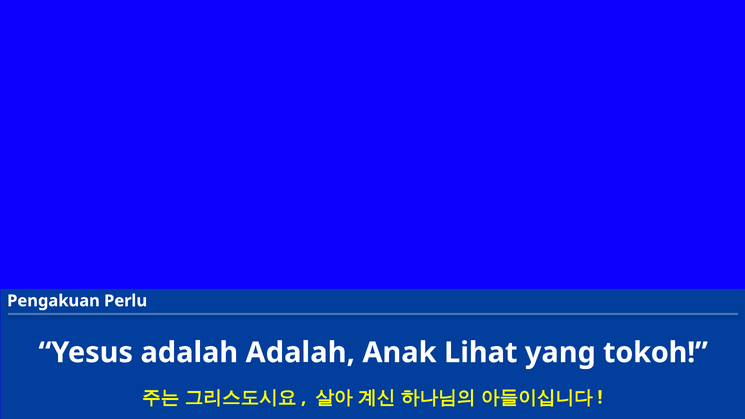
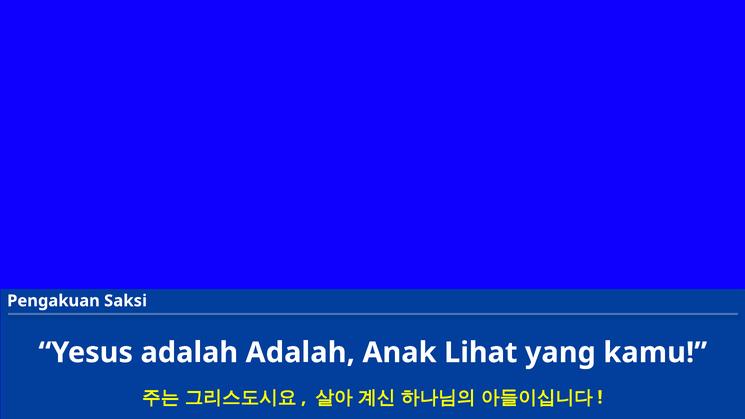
Perlu: Perlu -> Saksi
tokoh: tokoh -> kamu
